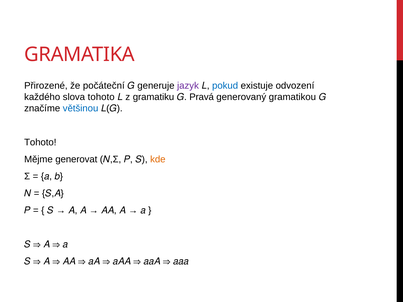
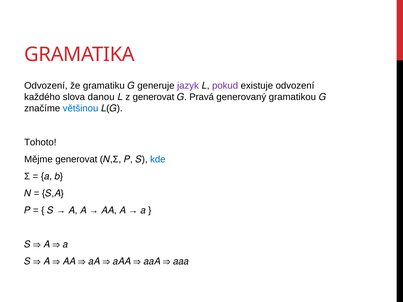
Přirozené at (46, 86): Přirozené -> Odvození
počáteční: počáteční -> gramatiku
pokud colour: blue -> purple
slova tohoto: tohoto -> danou
z gramatiku: gramatiku -> generovat
kde colour: orange -> blue
